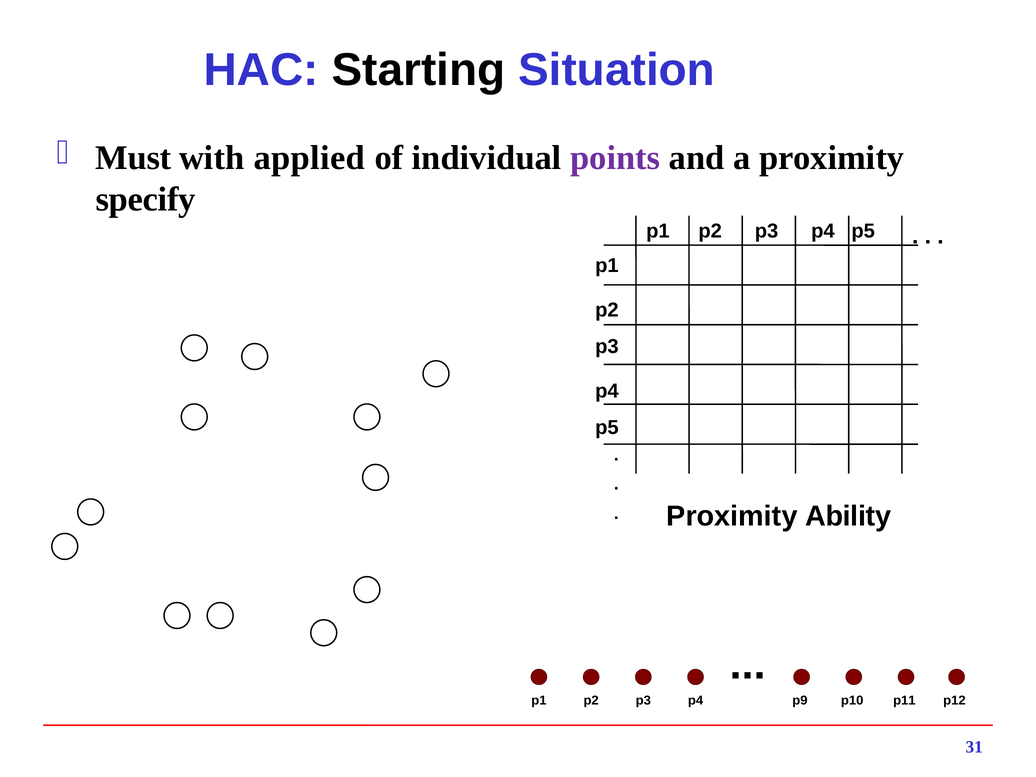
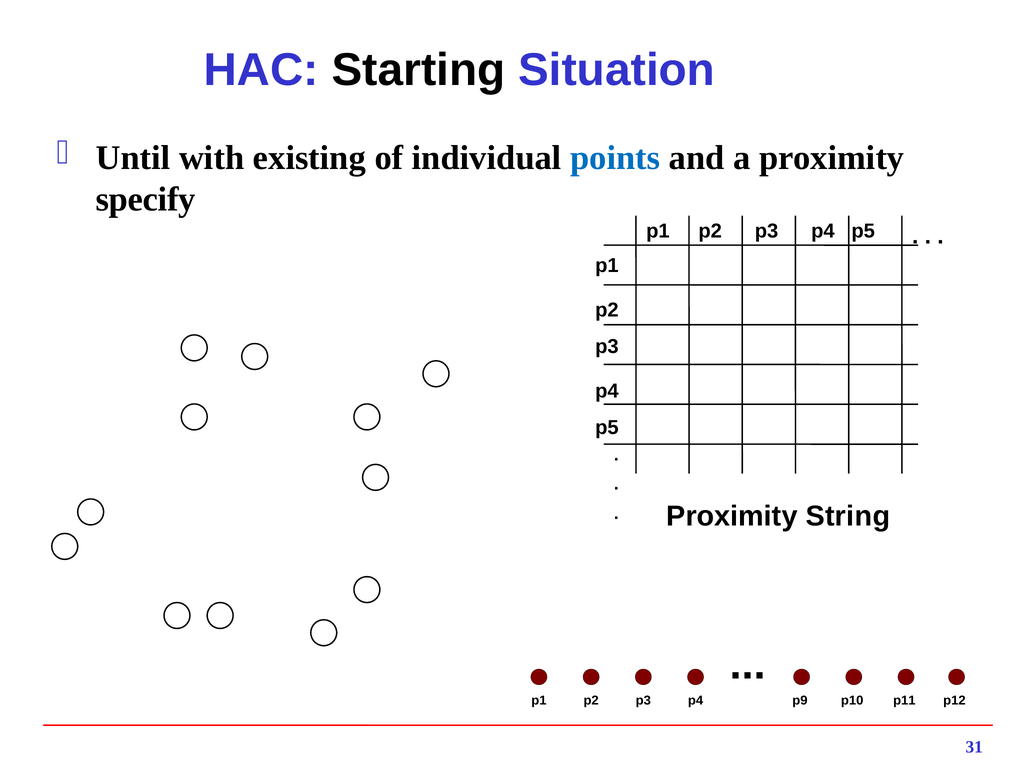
Must: Must -> Until
applied: applied -> existing
points colour: purple -> blue
Ability: Ability -> String
